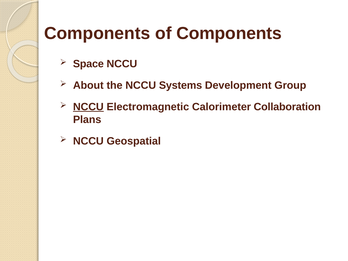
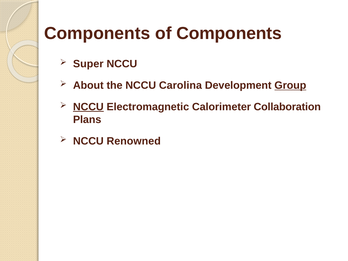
Space: Space -> Super
Systems: Systems -> Carolina
Group underline: none -> present
Geospatial: Geospatial -> Renowned
